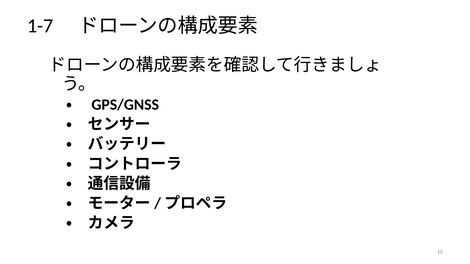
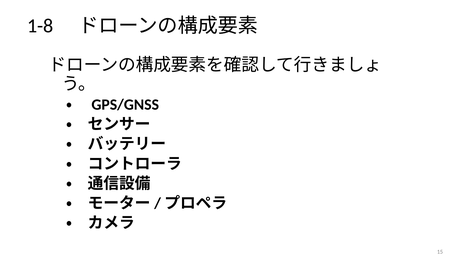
1-7: 1-7 -> 1-8
